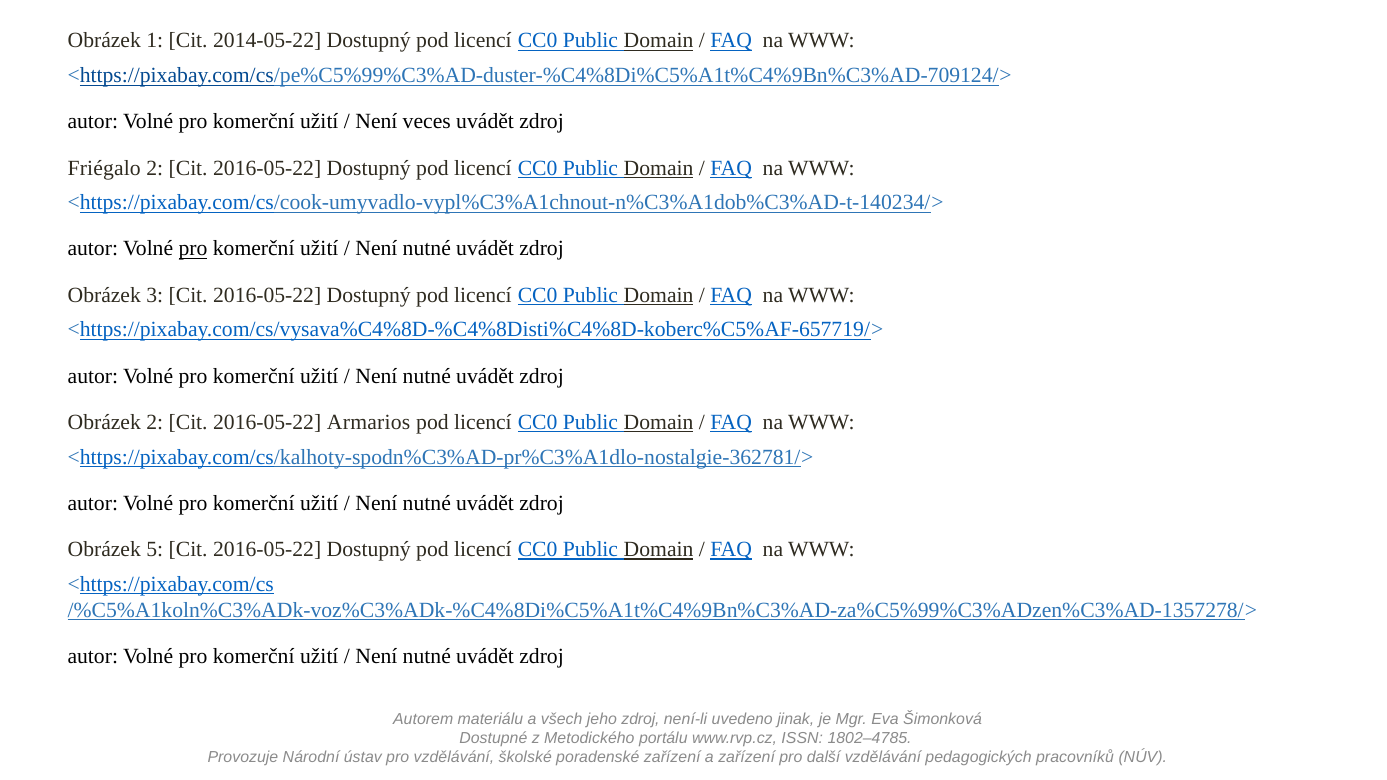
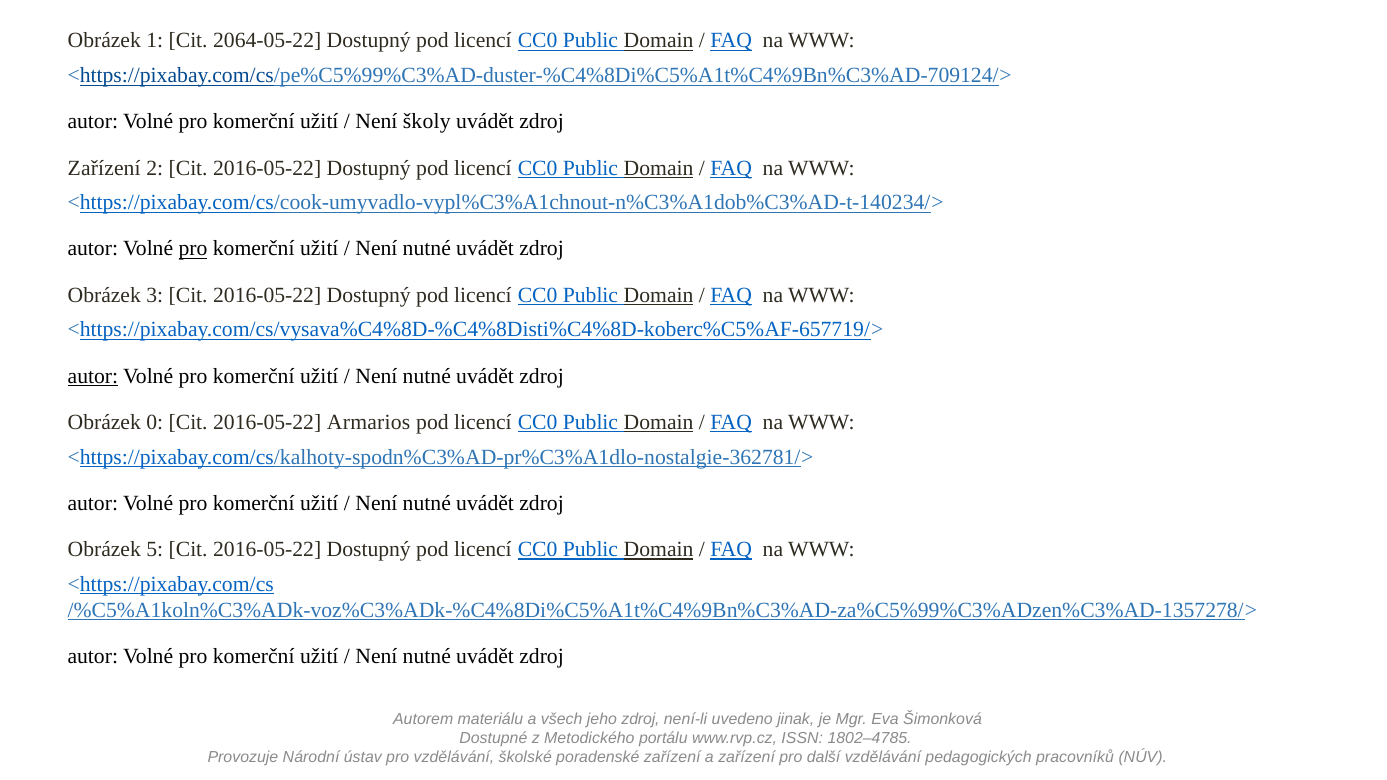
2014-05-22: 2014-05-22 -> 2064-05-22
veces: veces -> školy
Friégalo at (104, 168): Friégalo -> Zařízení
autor at (93, 376) underline: none -> present
Obrázek 2: 2 -> 0
